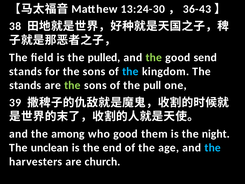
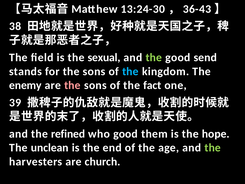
pulled: pulled -> sexual
stands at (25, 85): stands -> enemy
the at (72, 85) colour: light green -> pink
pull: pull -> fact
among: among -> refined
night: night -> hope
the at (213, 148) colour: light blue -> light green
